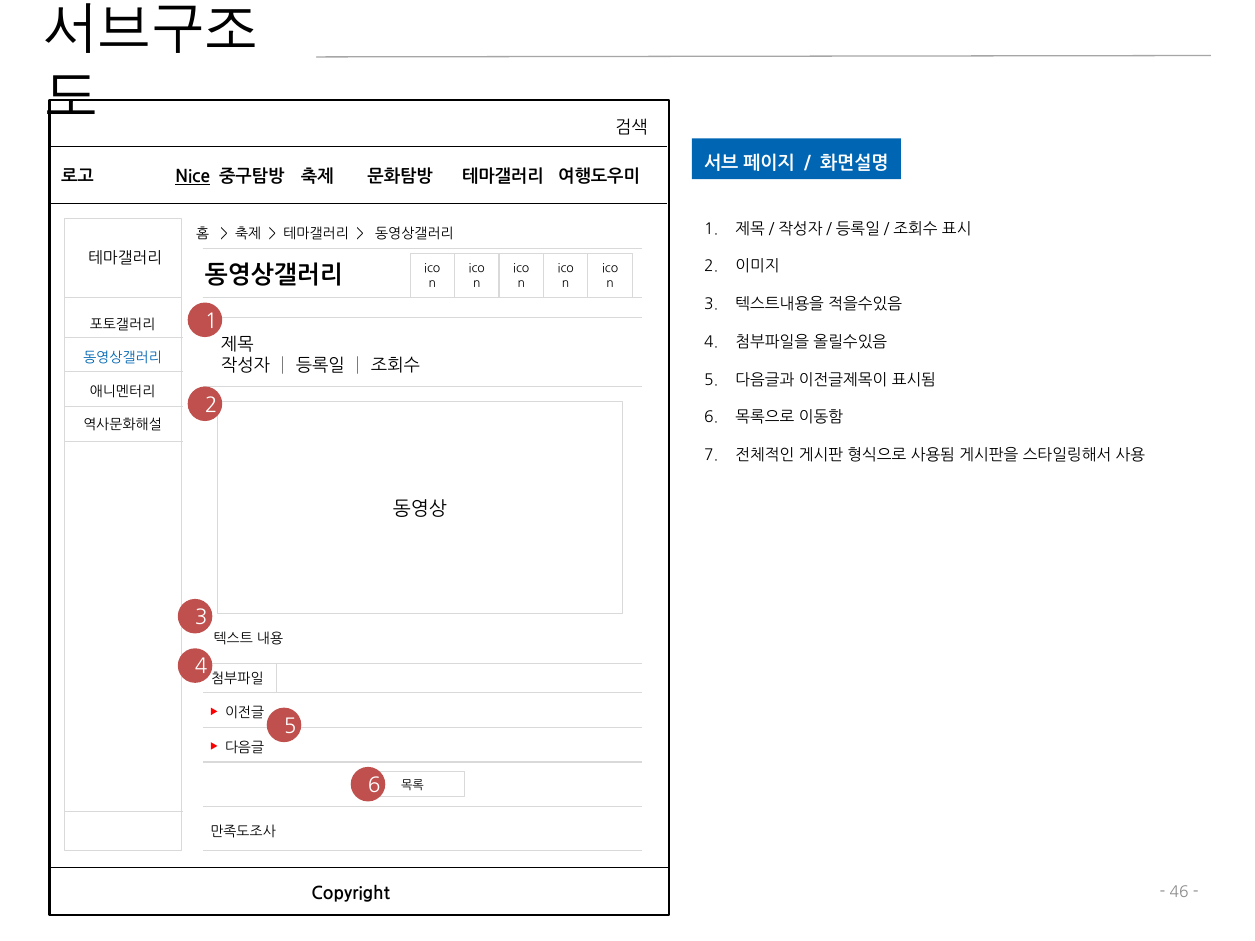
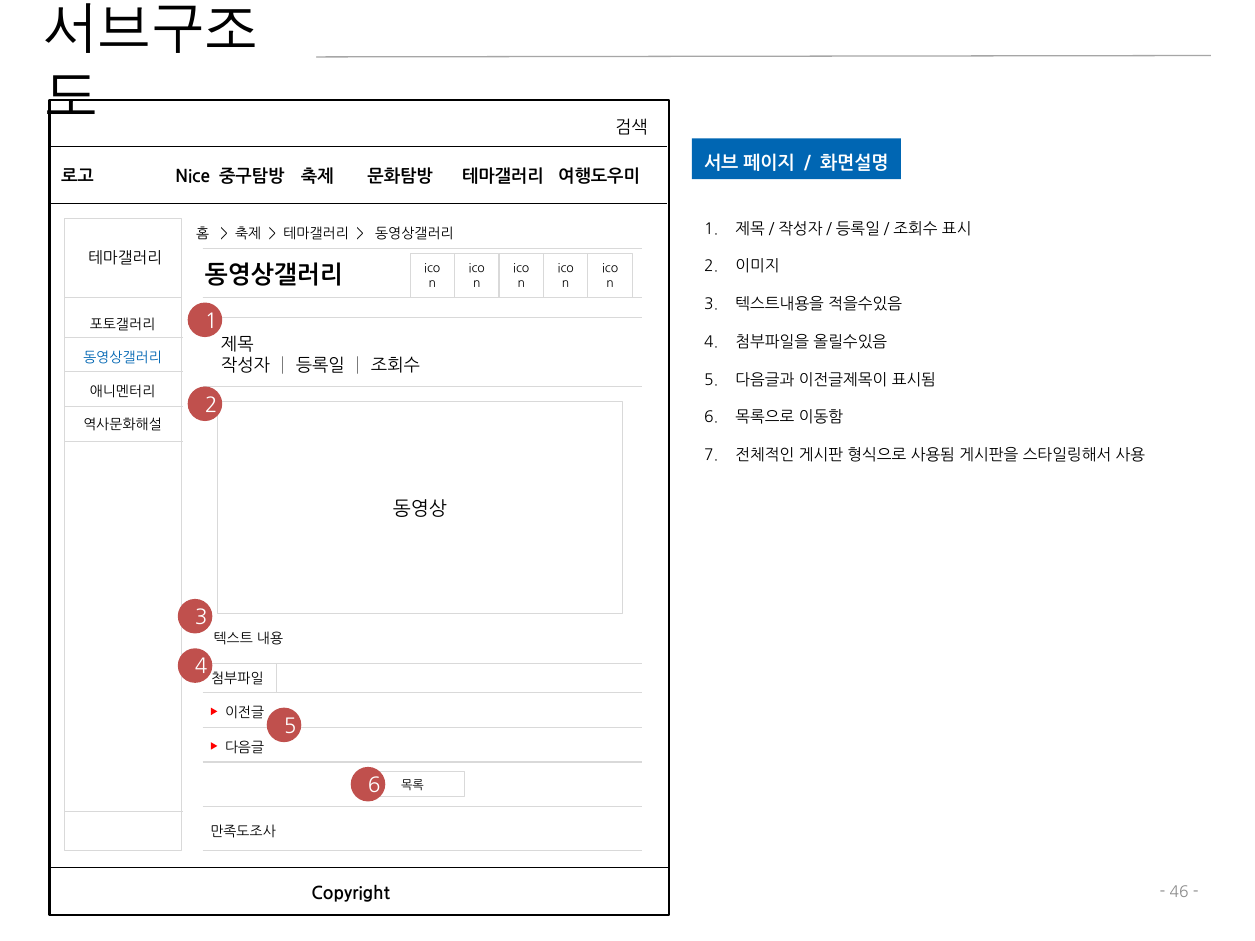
Nice underline: present -> none
